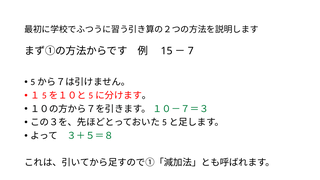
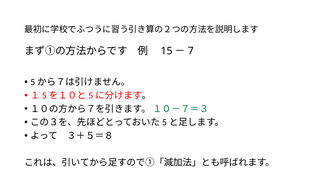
３＋５＝８ colour: green -> black
